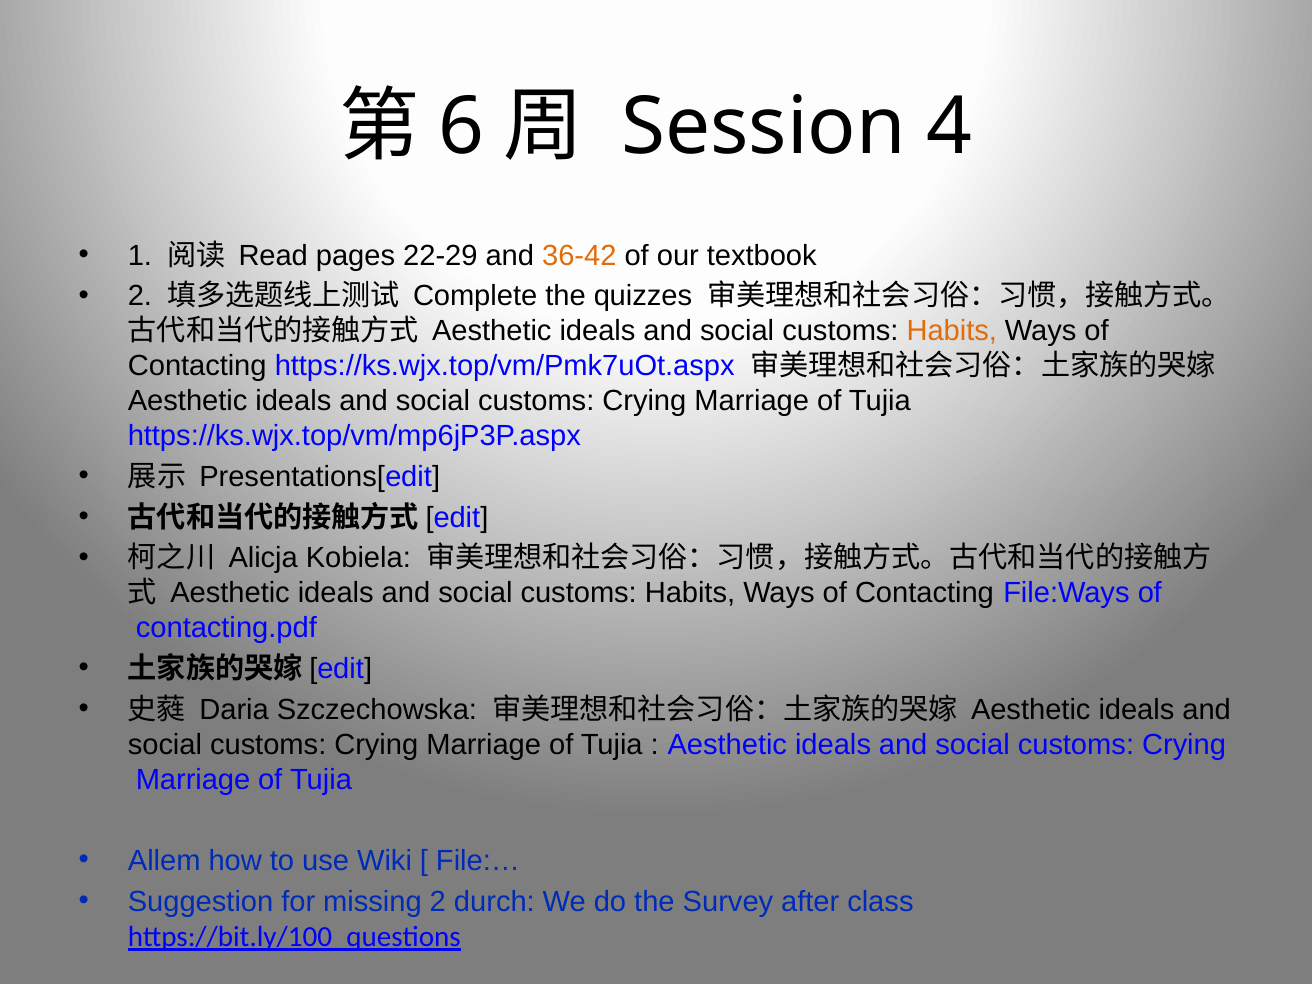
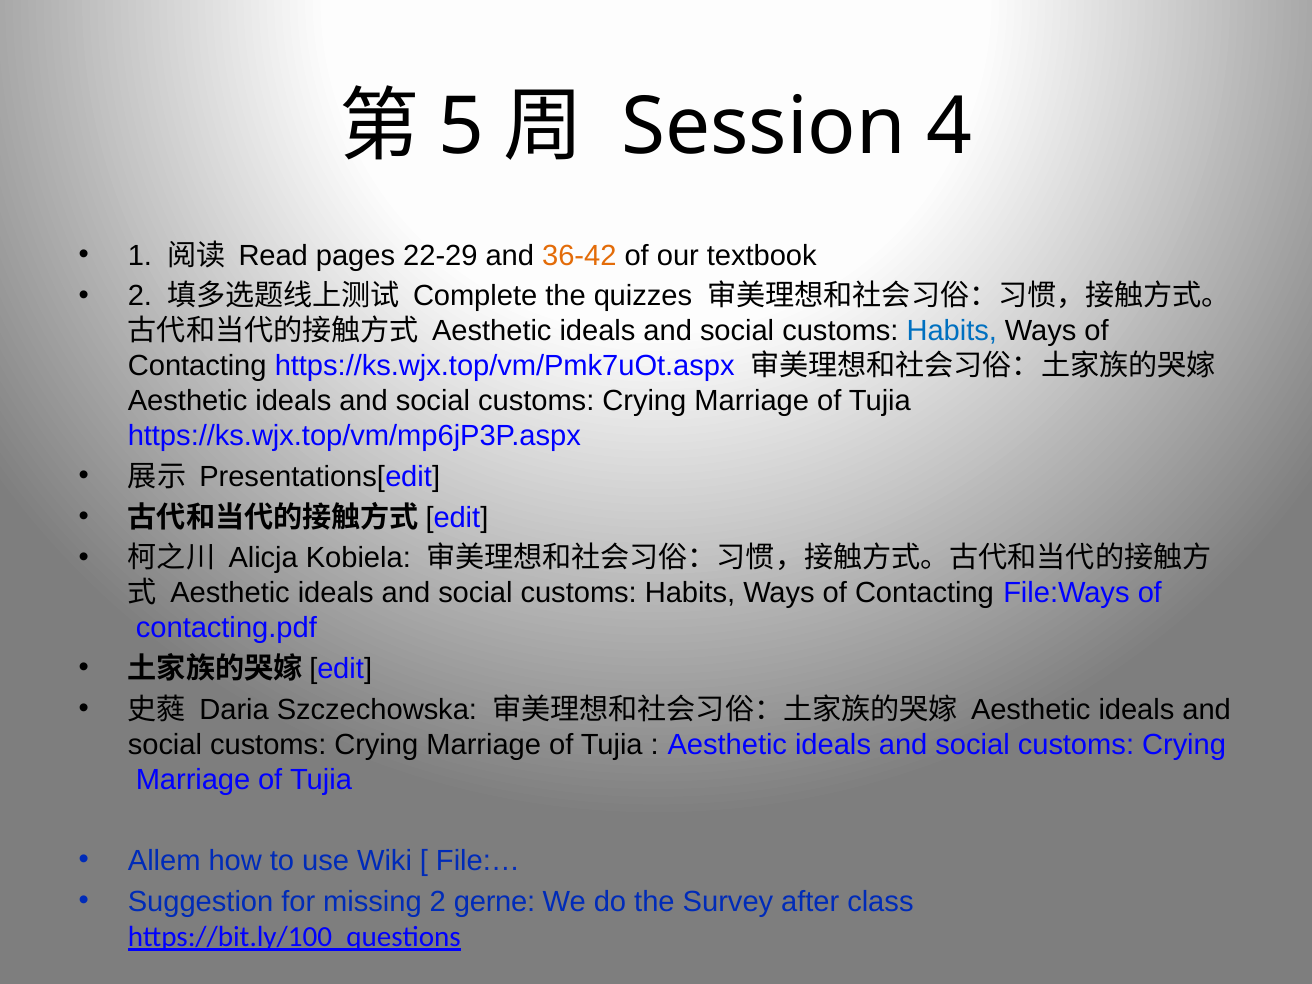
6: 6 -> 5
Habits at (952, 331) colour: orange -> blue
durch: durch -> gerne
